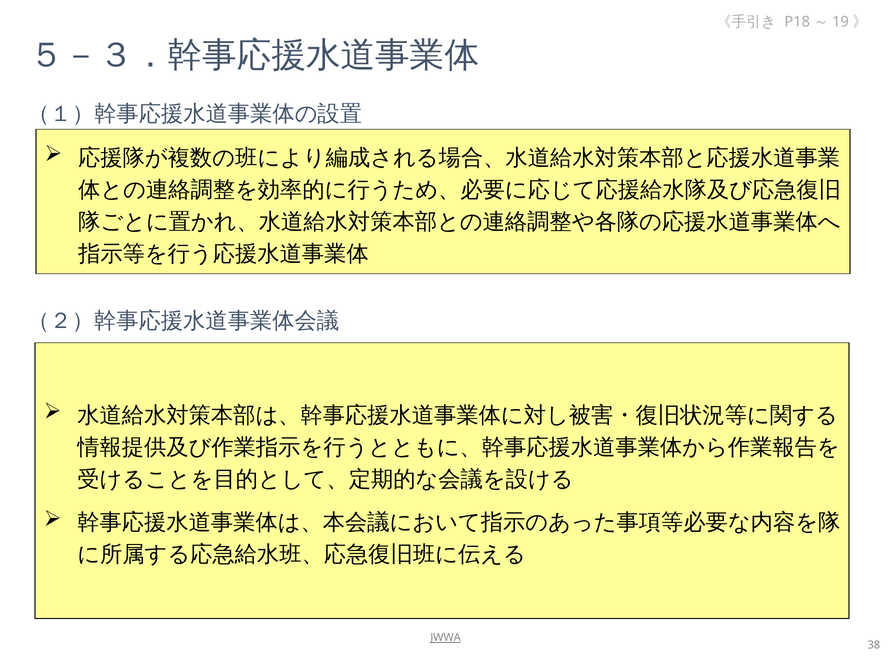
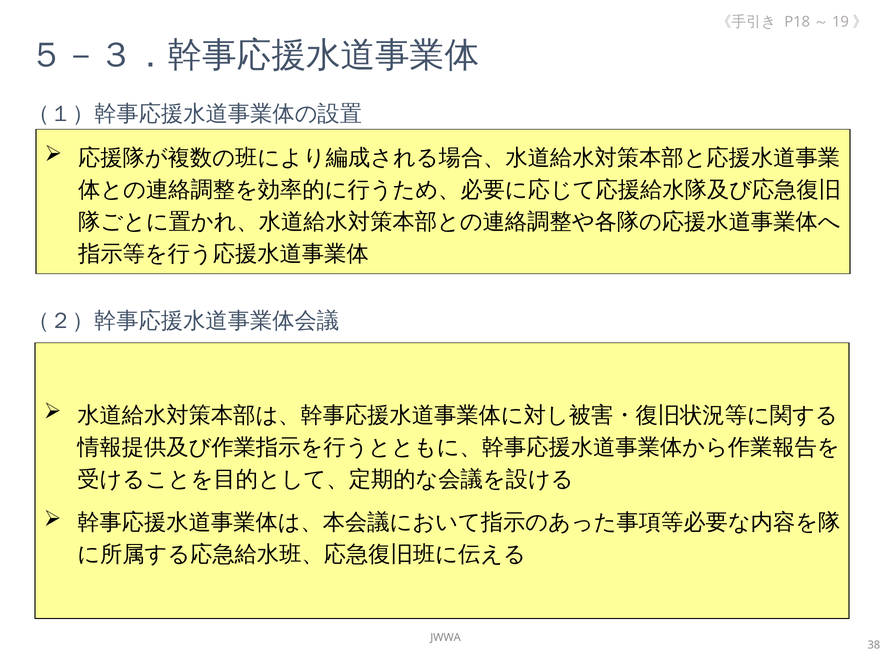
JWWA underline: present -> none
